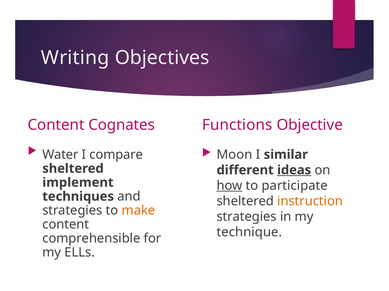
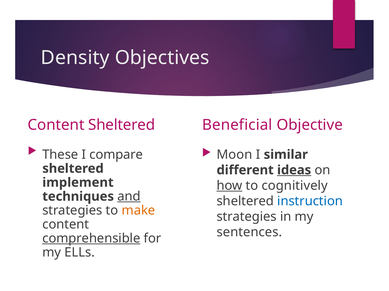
Writing: Writing -> Density
Content Cognates: Cognates -> Sheltered
Functions: Functions -> Beneficial
Water: Water -> These
participate: participate -> cognitively
and underline: none -> present
instruction colour: orange -> blue
technique: technique -> sentences
comprehensible underline: none -> present
